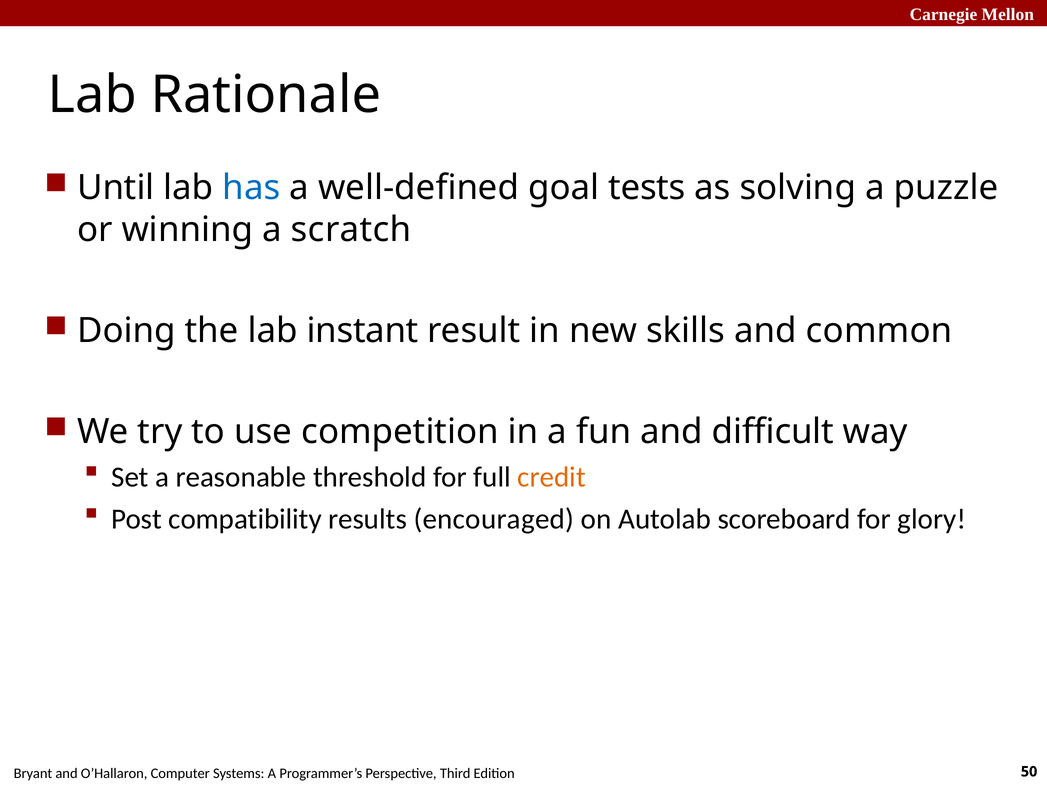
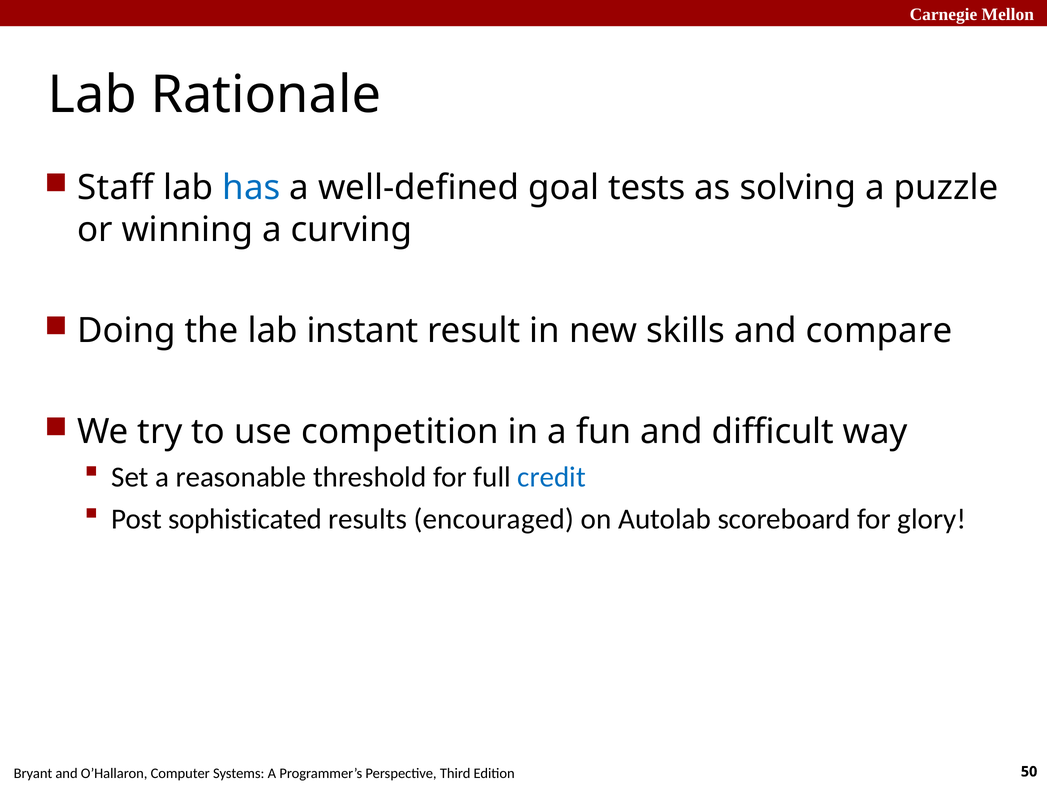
Until: Until -> Staff
scratch: scratch -> curving
common: common -> compare
credit colour: orange -> blue
compatibility: compatibility -> sophisticated
